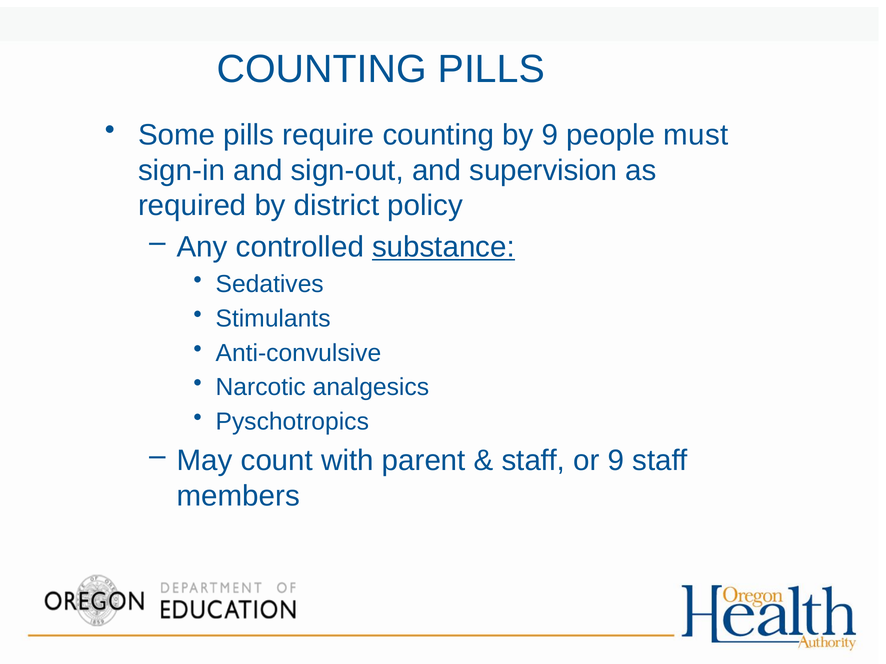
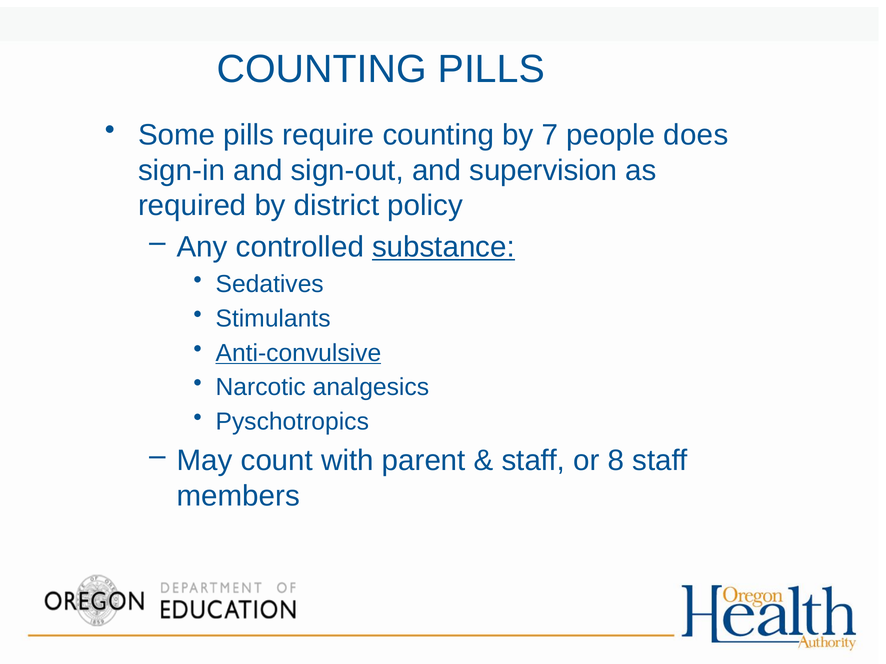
by 9: 9 -> 7
must: must -> does
Anti-convulsive underline: none -> present
or 9: 9 -> 8
